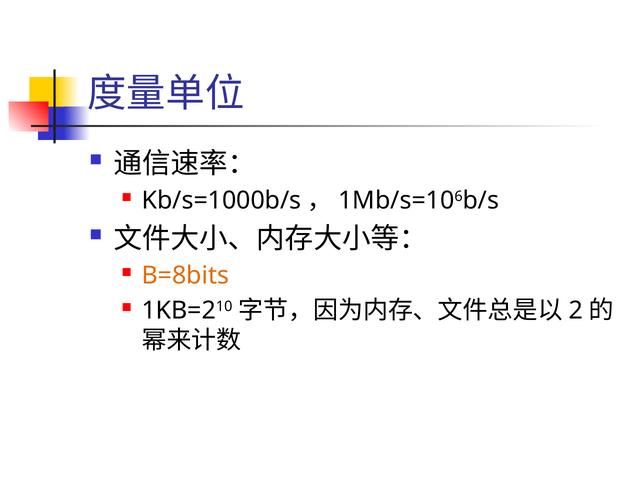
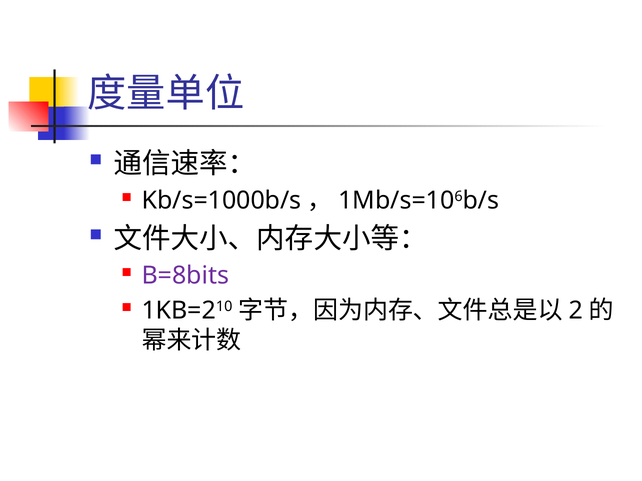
B=8bits colour: orange -> purple
